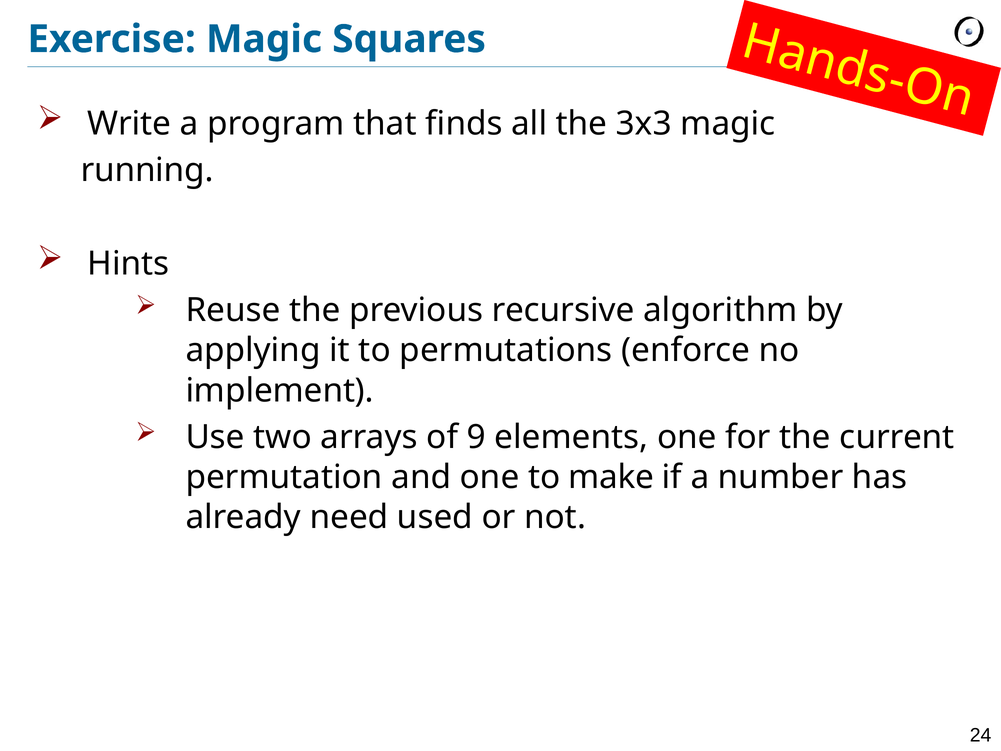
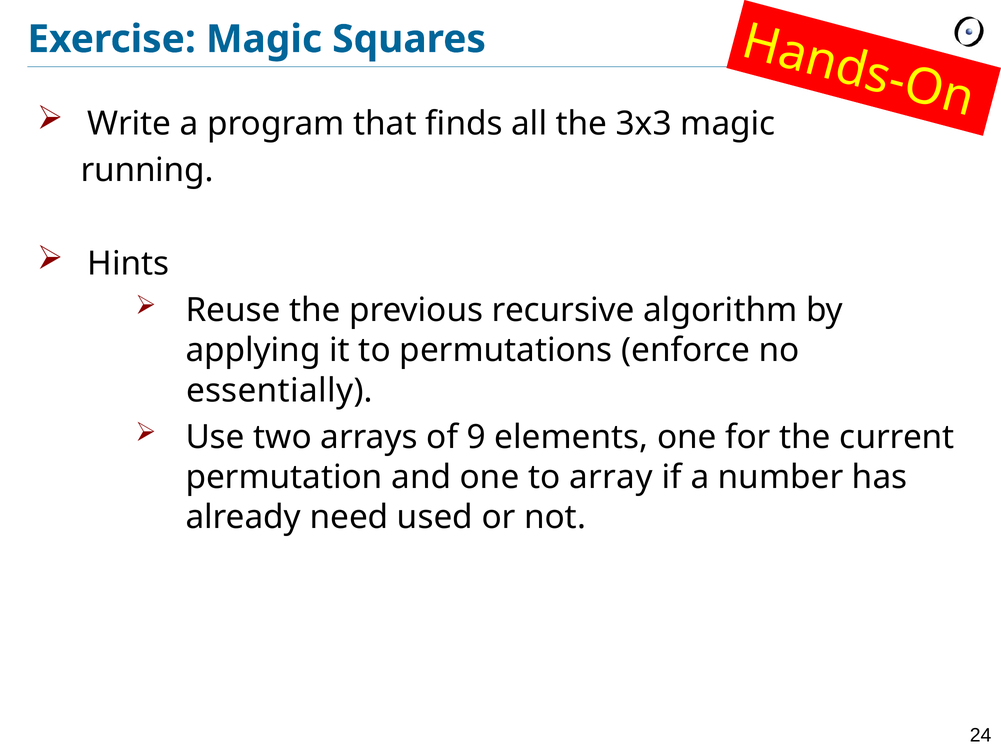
implement: implement -> essentially
make: make -> array
